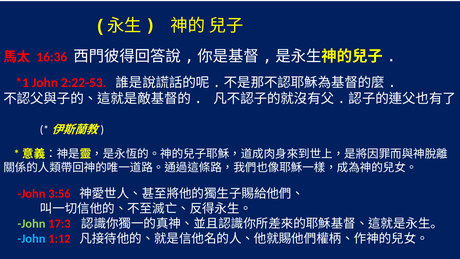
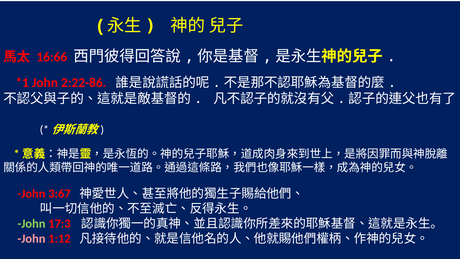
16:36: 16:36 -> 16:66
2:22-53: 2:22-53 -> 2:22-86
3:56: 3:56 -> 3:67
John at (31, 238) colour: light blue -> pink
